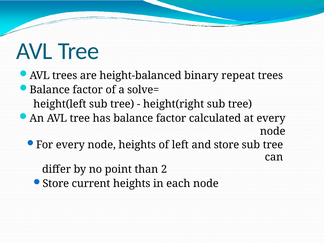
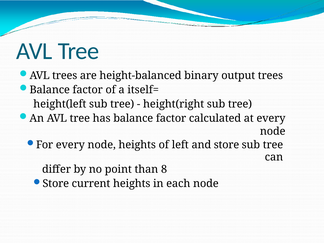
repeat: repeat -> output
solve=: solve= -> itself=
2: 2 -> 8
